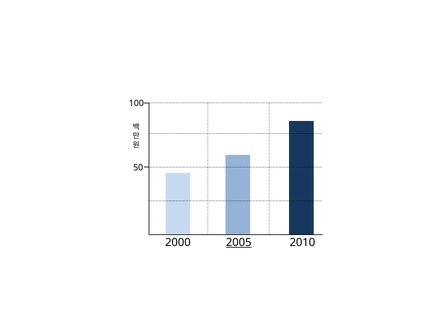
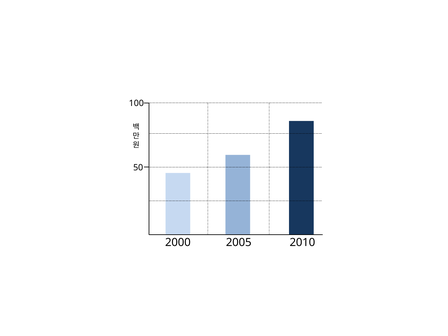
2005 underline: present -> none
